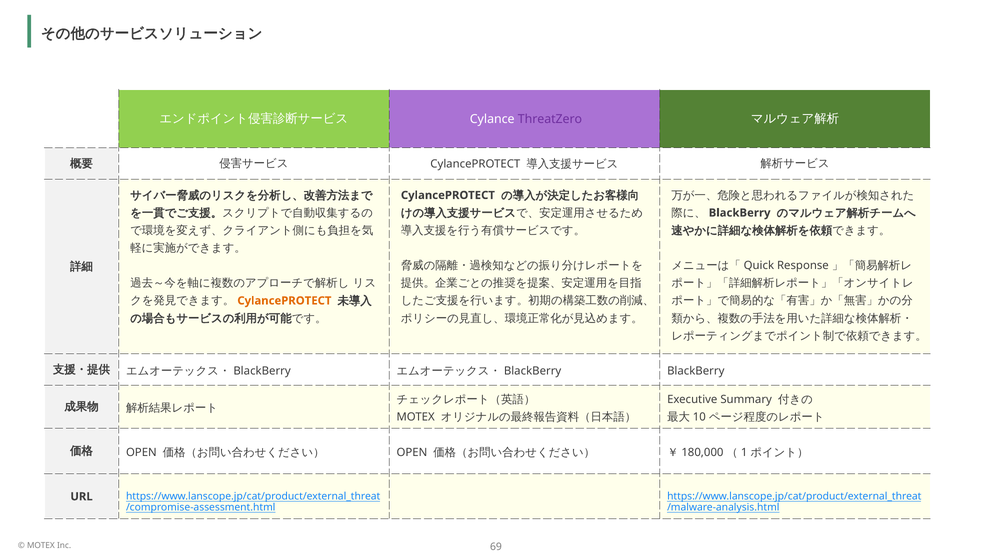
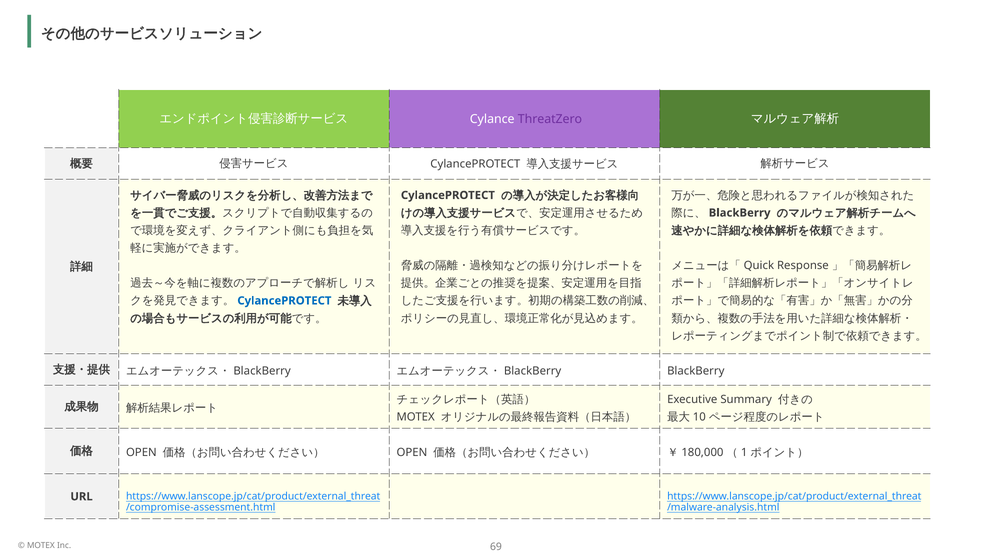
CylancePROTECT at (284, 301) colour: orange -> blue
